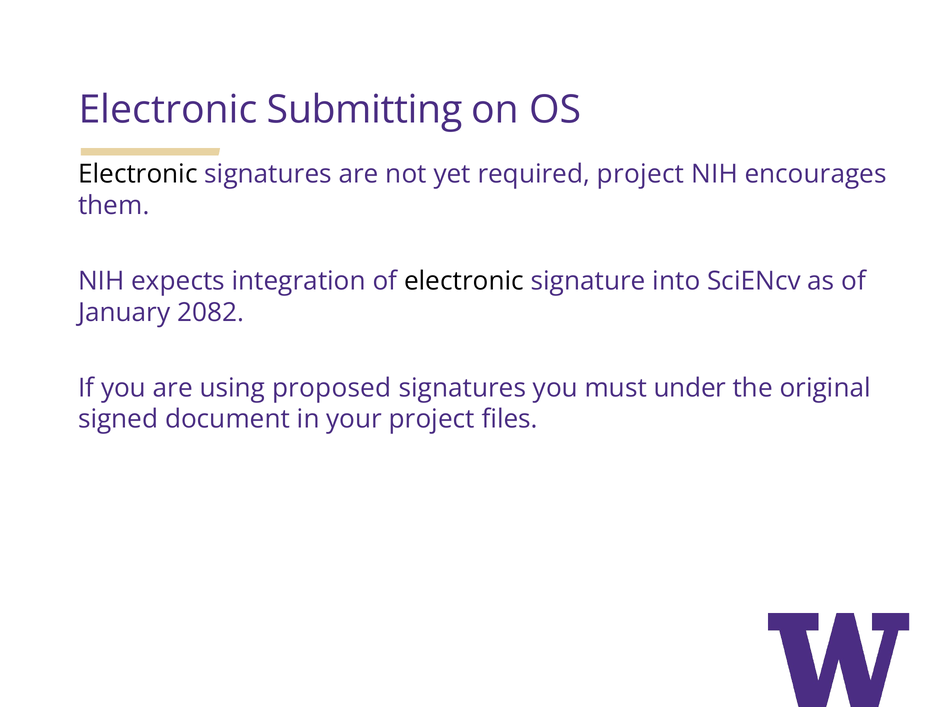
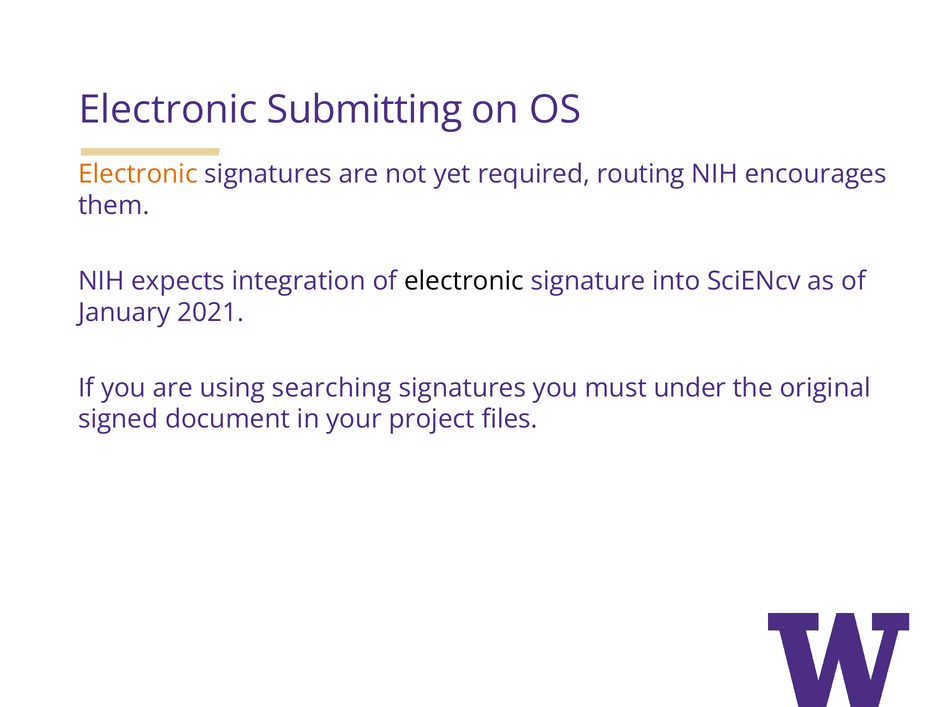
Electronic at (138, 174) colour: black -> orange
required project: project -> routing
2082: 2082 -> 2021
proposed: proposed -> searching
